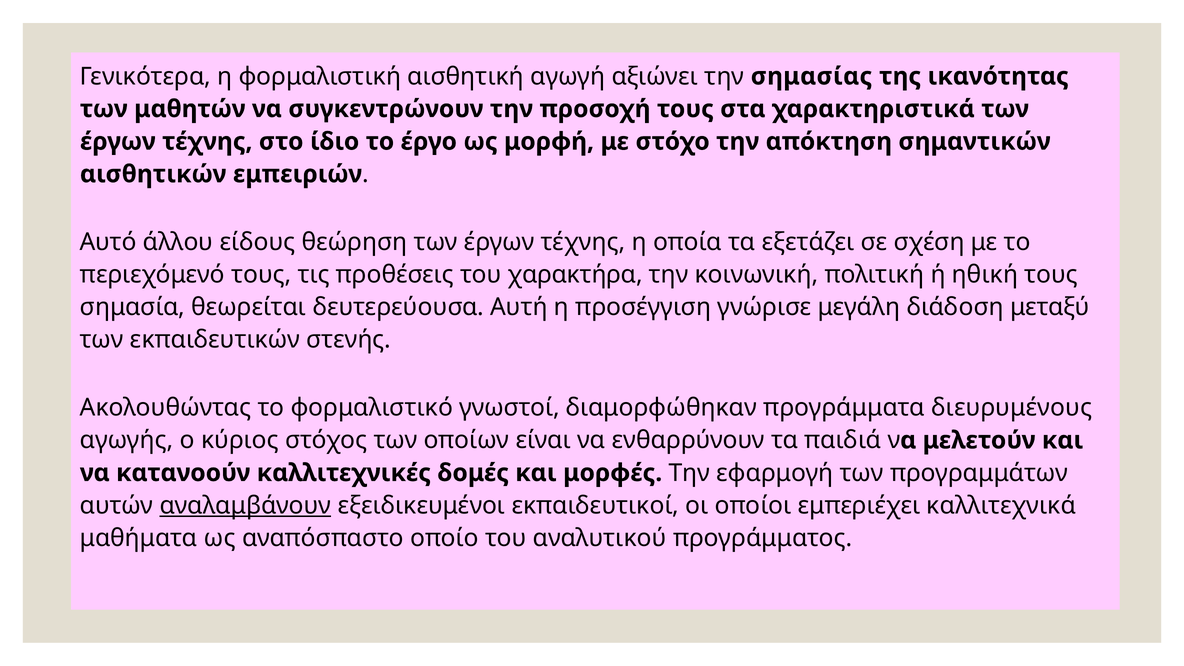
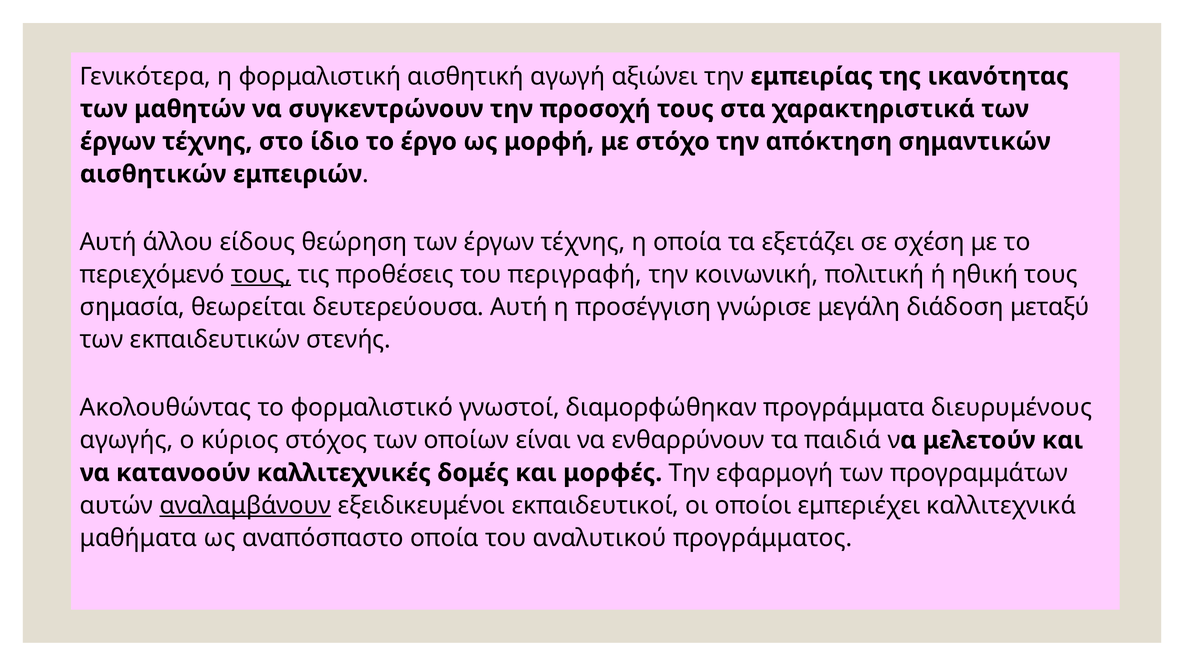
σημασίας: σημασίας -> εμπειρίας
Αυτό at (108, 242): Αυτό -> Αυτή
τους at (261, 275) underline: none -> present
χαρακτήρα: χαρακτήρα -> περιγραφή
αναπόσπαστο οποίο: οποίο -> οποία
